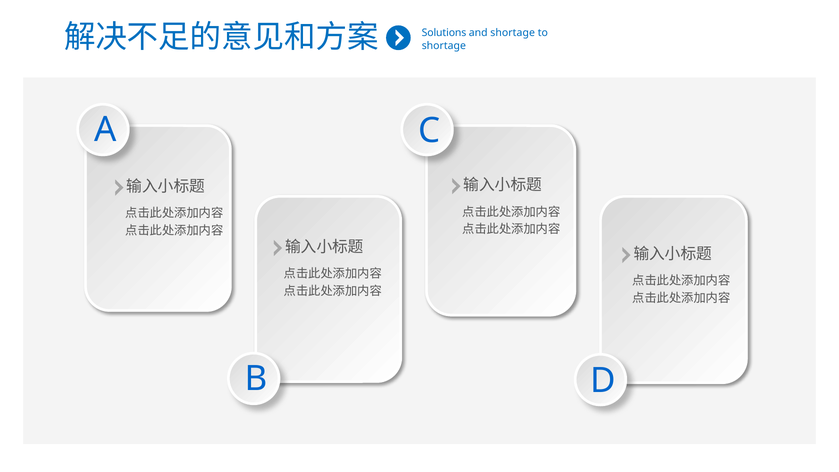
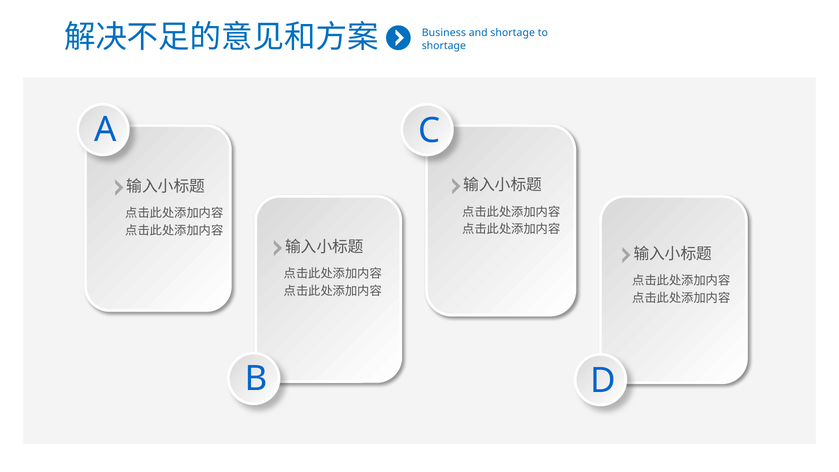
Solutions: Solutions -> Business
